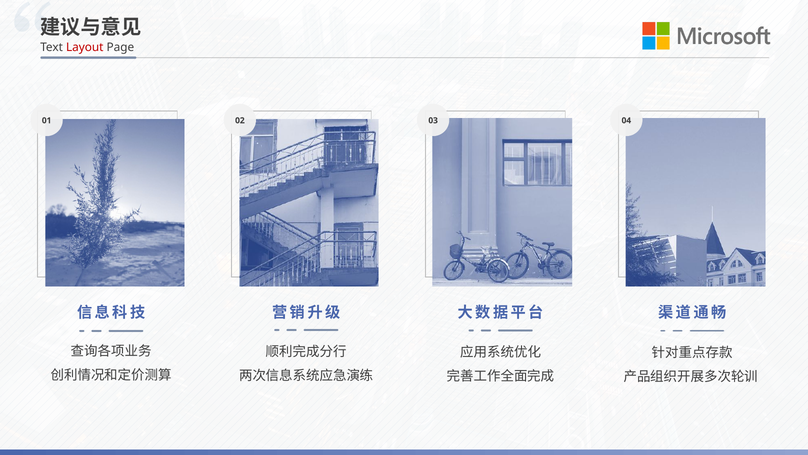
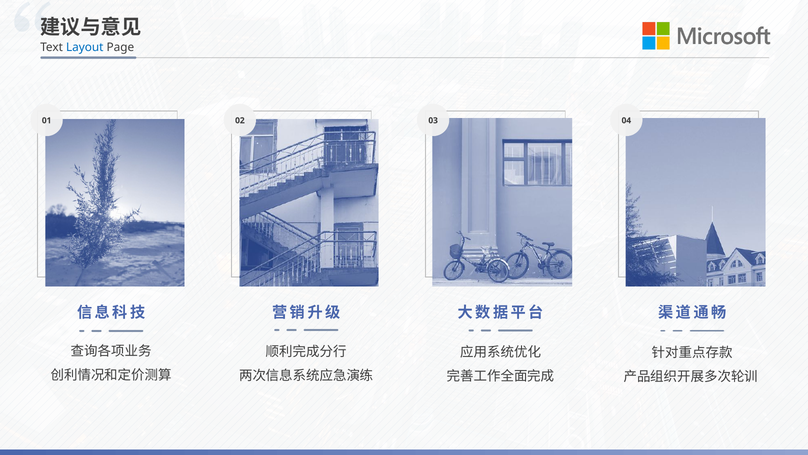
Layout colour: red -> blue
